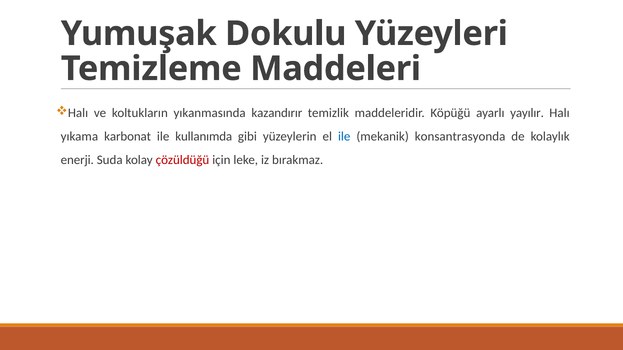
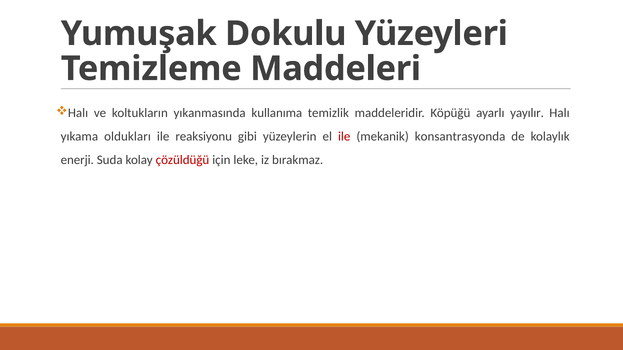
kazandırır: kazandırır -> kullanıma
karbonat: karbonat -> oldukları
kullanımda: kullanımda -> reaksiyonu
ile at (344, 137) colour: blue -> red
